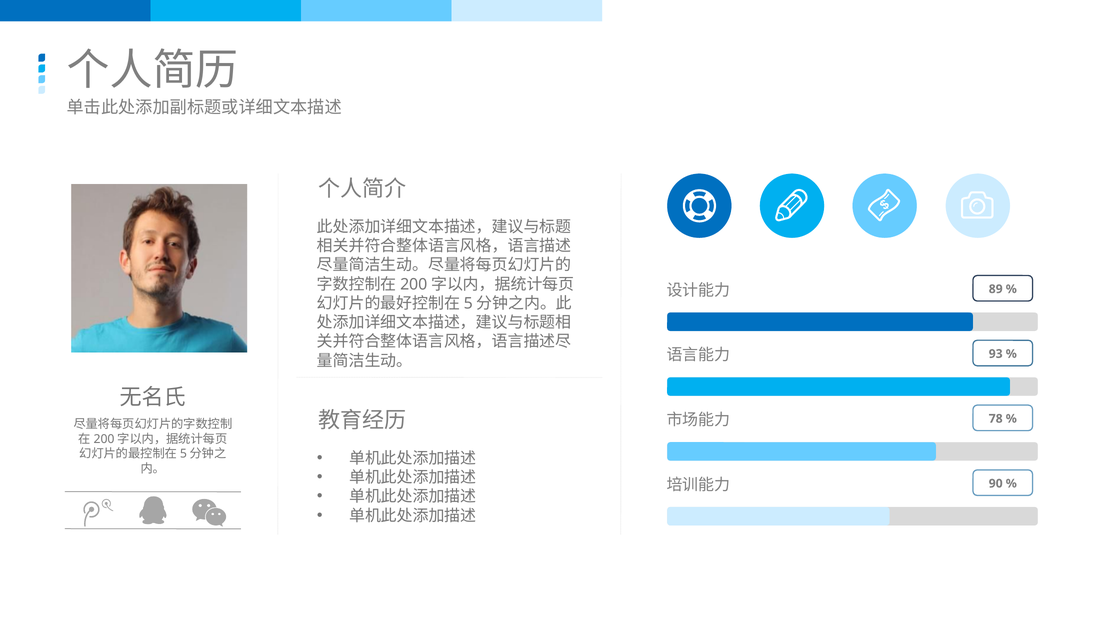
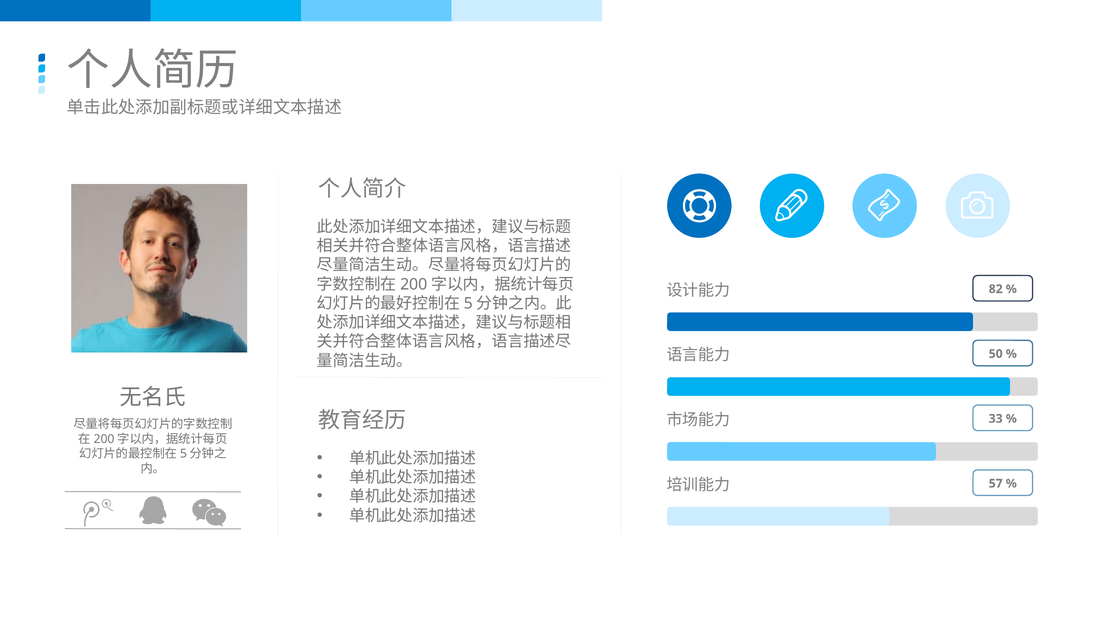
89: 89 -> 82
93: 93 -> 50
78: 78 -> 33
90: 90 -> 57
